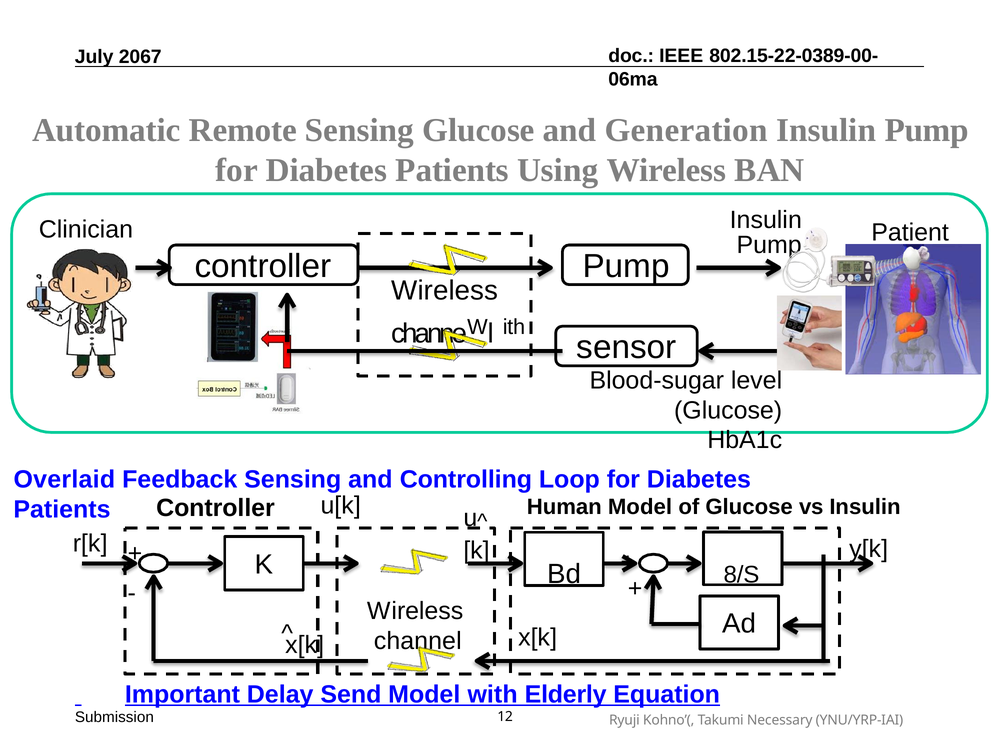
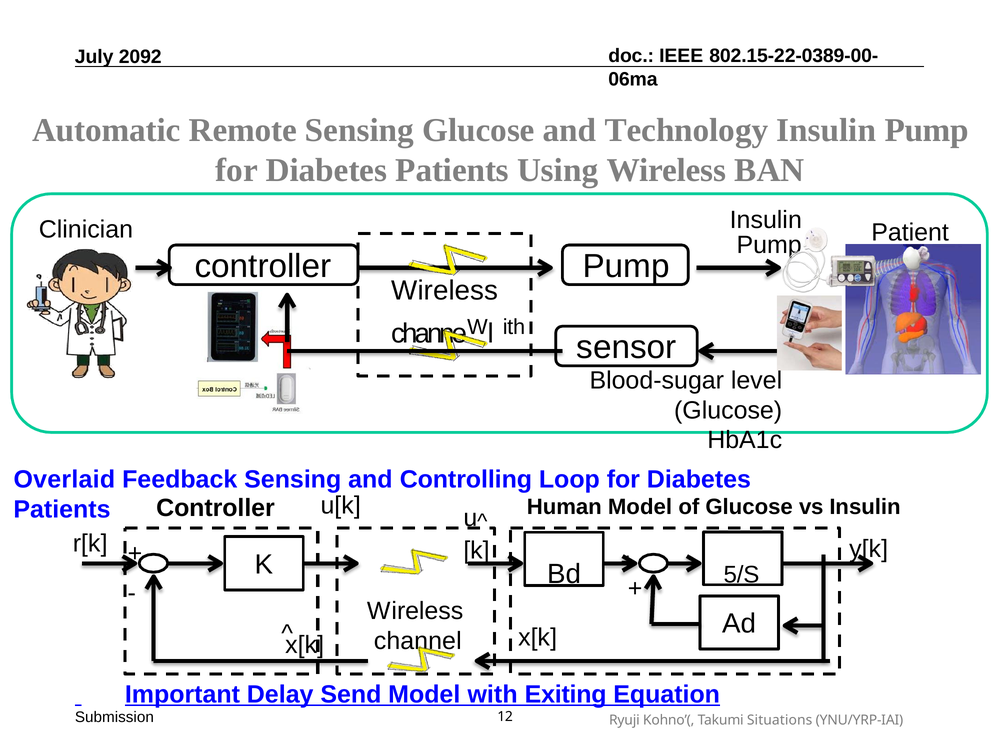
2067: 2067 -> 2092
Generation: Generation -> Technology
8/S: 8/S -> 5/S
Elderly: Elderly -> Exiting
Necessary: Necessary -> Situations
